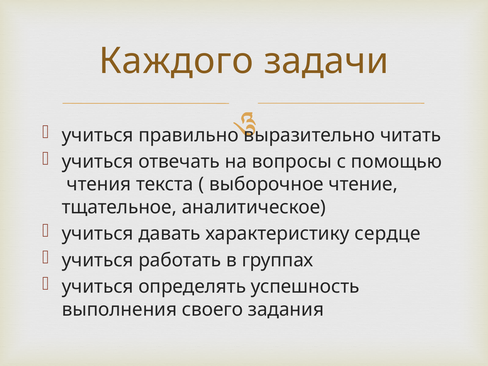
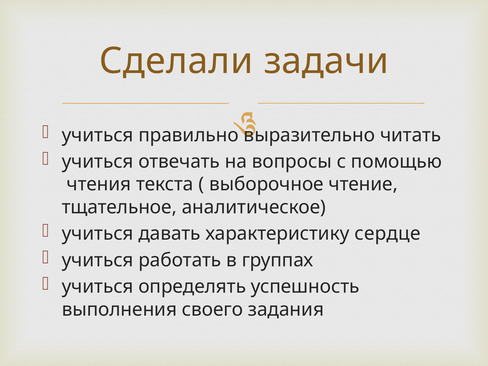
Каждого: Каждого -> Сделали
